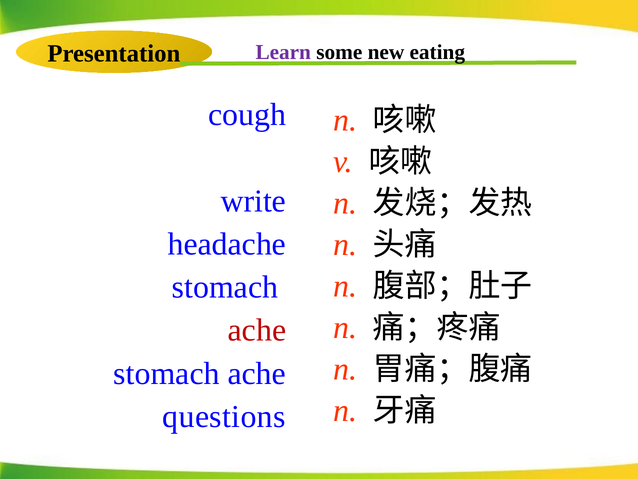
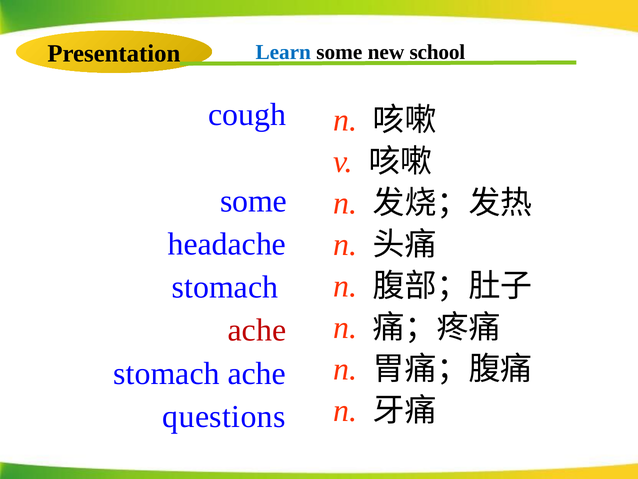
Learn colour: purple -> blue
eating: eating -> school
write at (253, 201): write -> some
